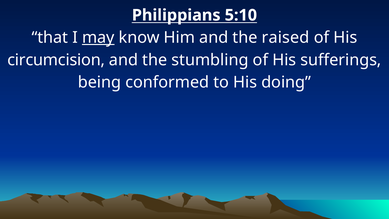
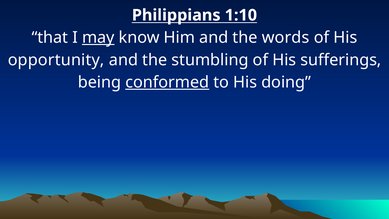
5:10: 5:10 -> 1:10
raised: raised -> words
circumcision: circumcision -> opportunity
conformed underline: none -> present
